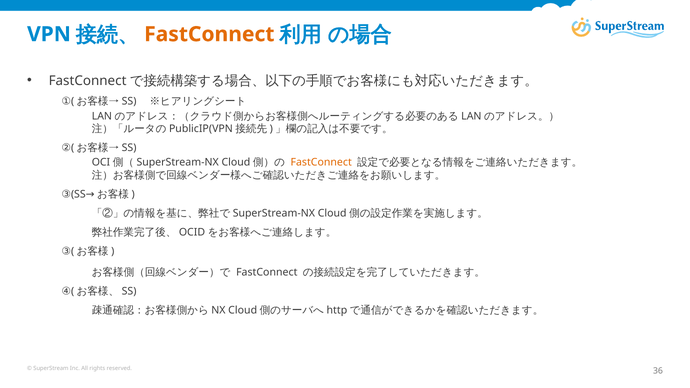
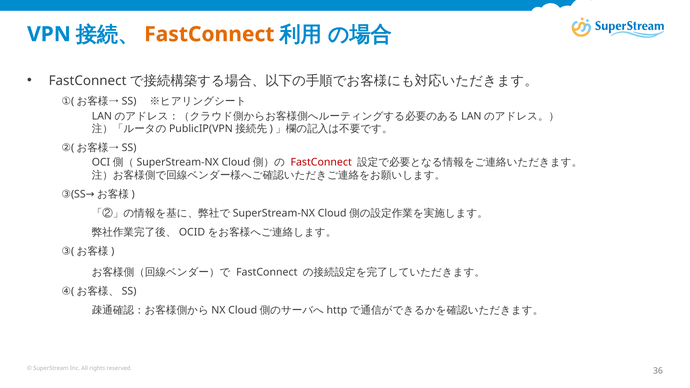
FastConnect at (321, 163) colour: orange -> red
